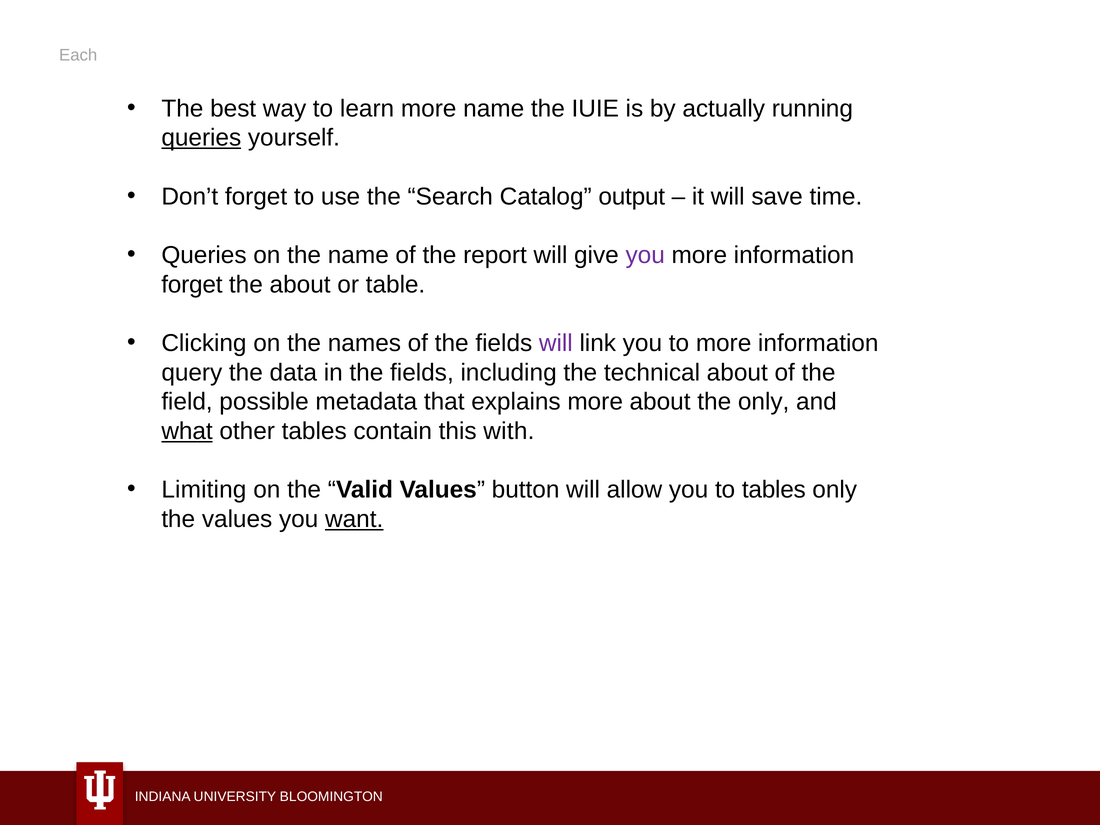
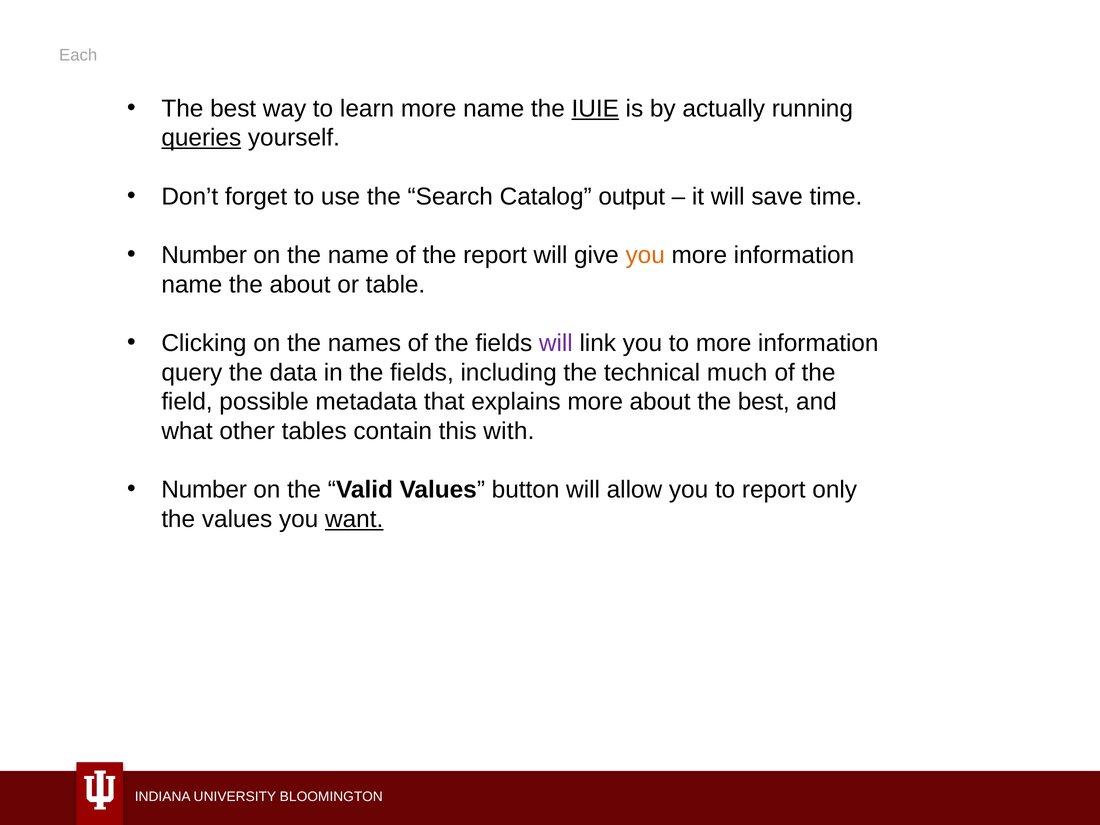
IUIE underline: none -> present
Queries at (204, 255): Queries -> Number
you at (645, 255) colour: purple -> orange
forget at (192, 285): forget -> name
technical about: about -> much
about the only: only -> best
what underline: present -> none
Limiting at (204, 490): Limiting -> Number
to tables: tables -> report
